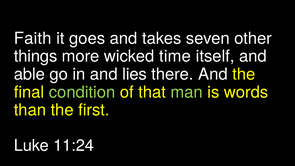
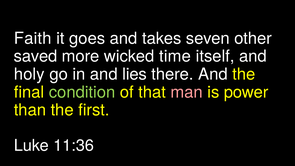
things: things -> saved
able: able -> holy
man colour: light green -> pink
words: words -> power
11:24: 11:24 -> 11:36
